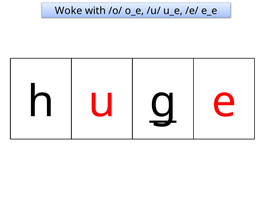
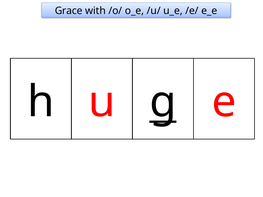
Woke: Woke -> Grace
